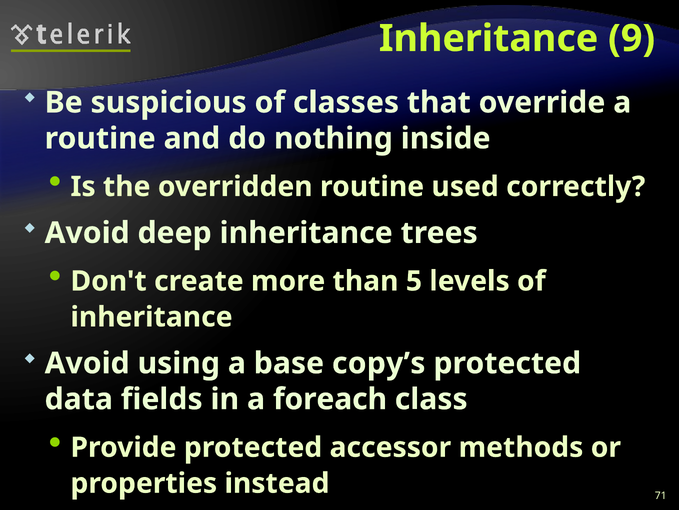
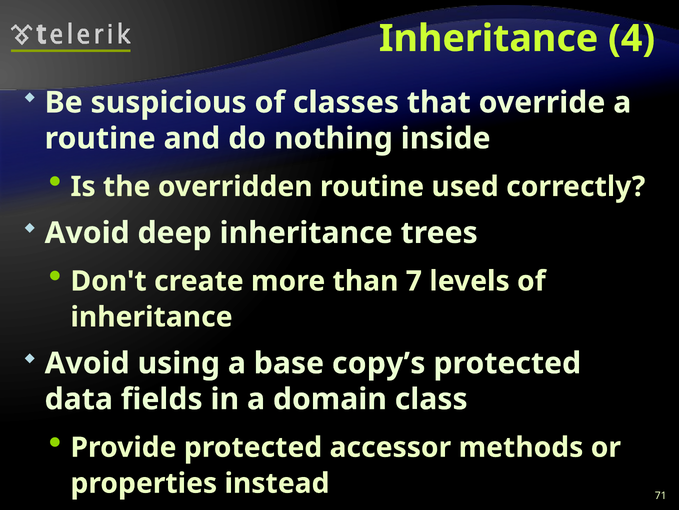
9: 9 -> 4
5: 5 -> 7
foreach: foreach -> domain
